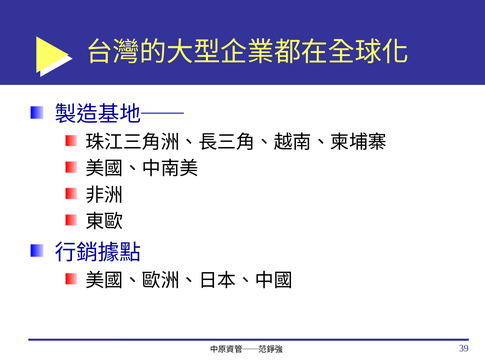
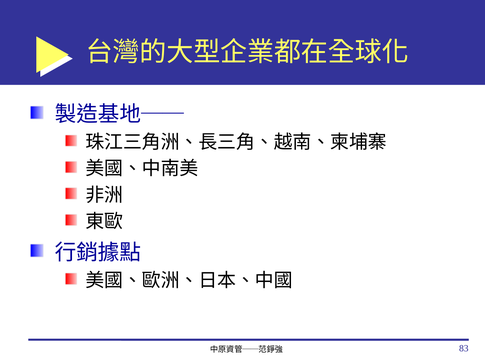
39: 39 -> 83
